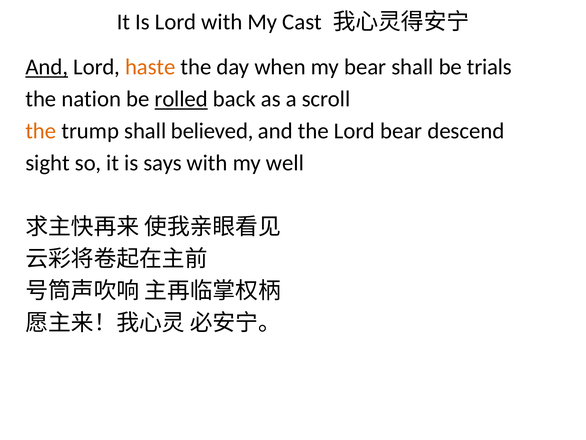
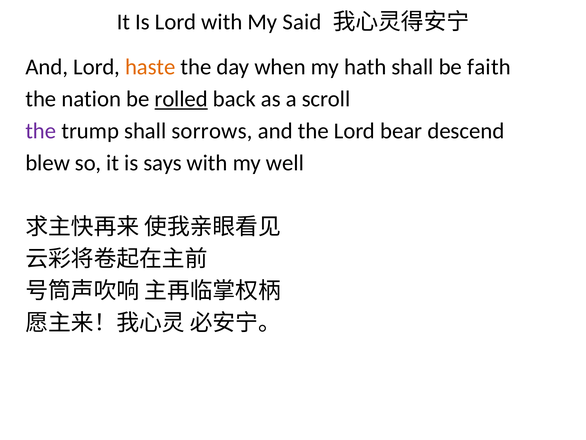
Cast: Cast -> Said
And at (47, 67) underline: present -> none
my bear: bear -> hath
trials: trials -> faith
the at (41, 131) colour: orange -> purple
believed: believed -> sorrows
sight: sight -> blew
